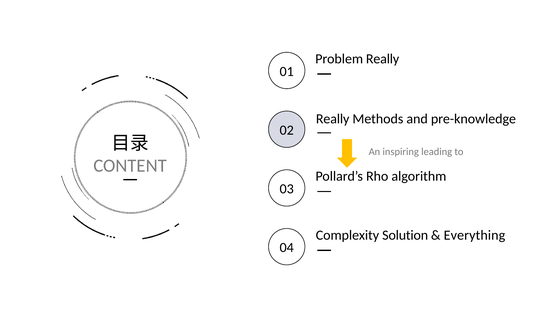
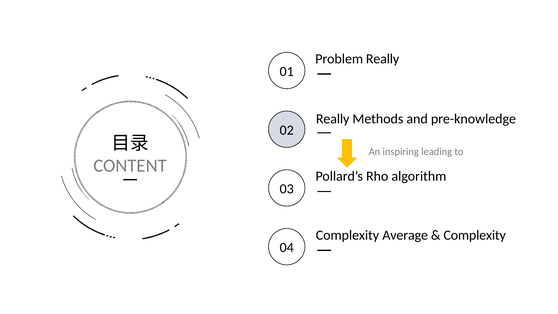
Solution: Solution -> Average
Everything at (475, 235): Everything -> Complexity
